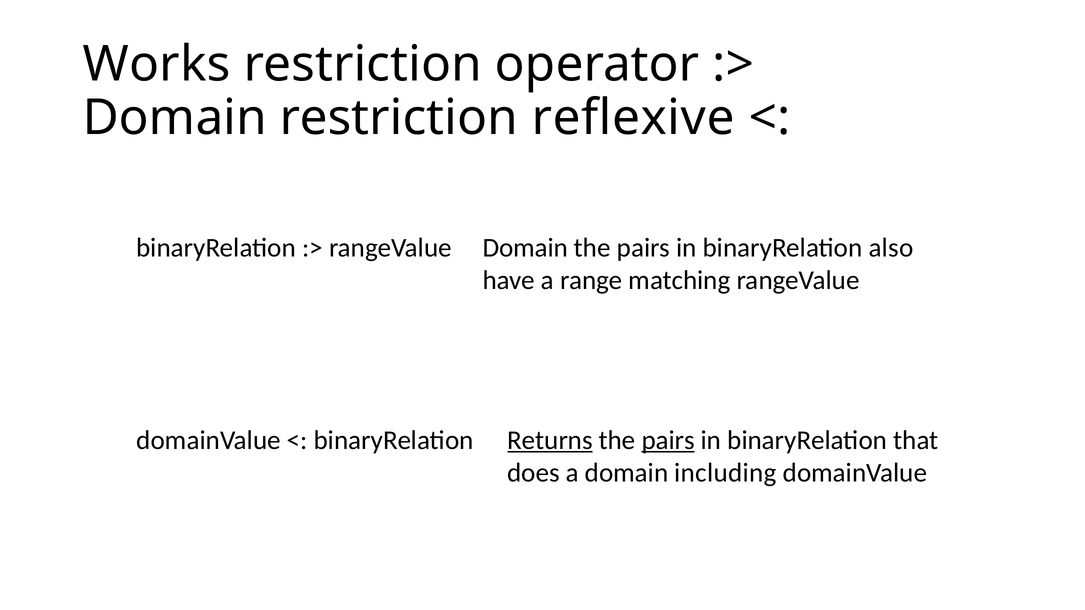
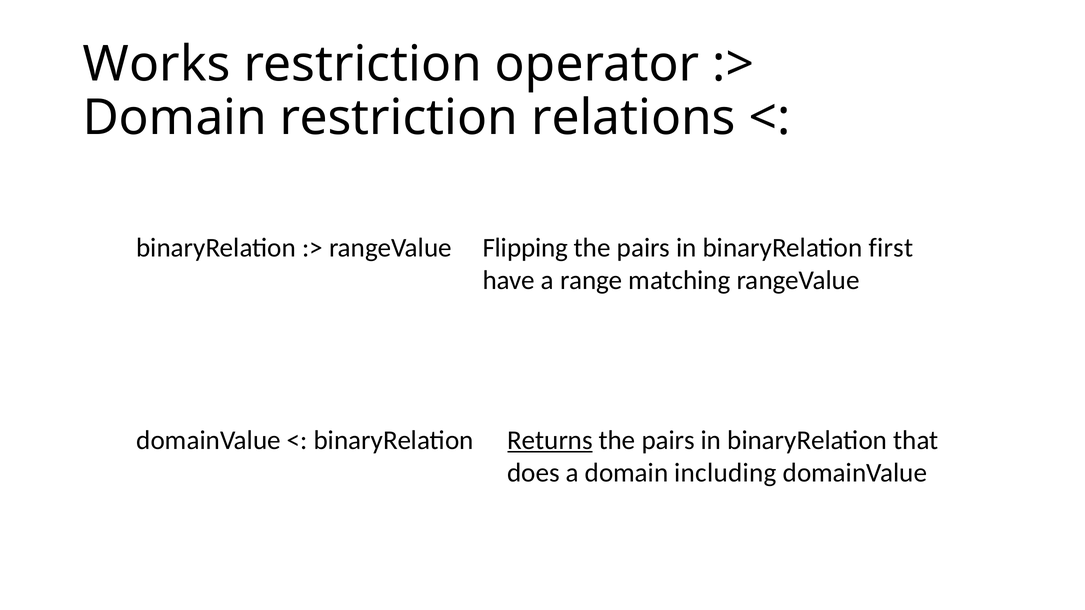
reflexive: reflexive -> relations
rangeValue Domain: Domain -> Flipping
also: also -> first
pairs at (668, 440) underline: present -> none
